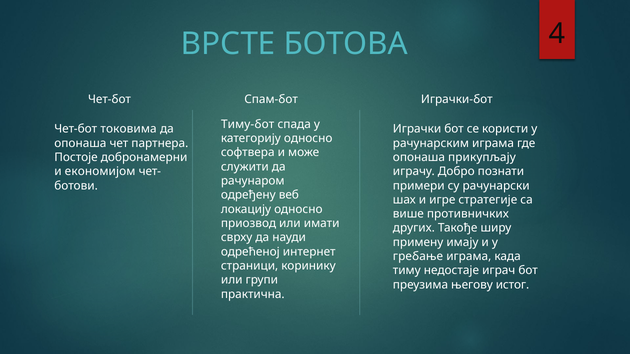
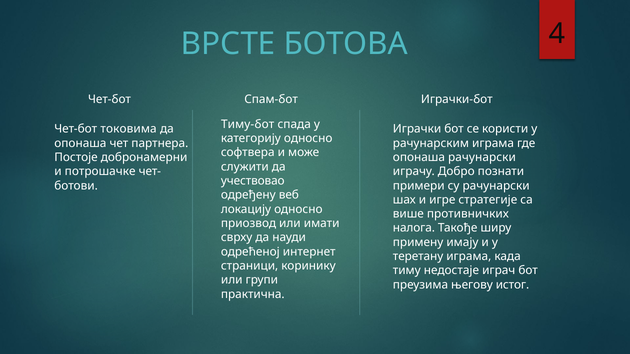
опонаша прикупљају: прикупљају -> рачунарски
економијом: економијом -> потрошачке
рачунаром: рачунаром -> учествовао
других: других -> налога
гребање: гребање -> теретану
